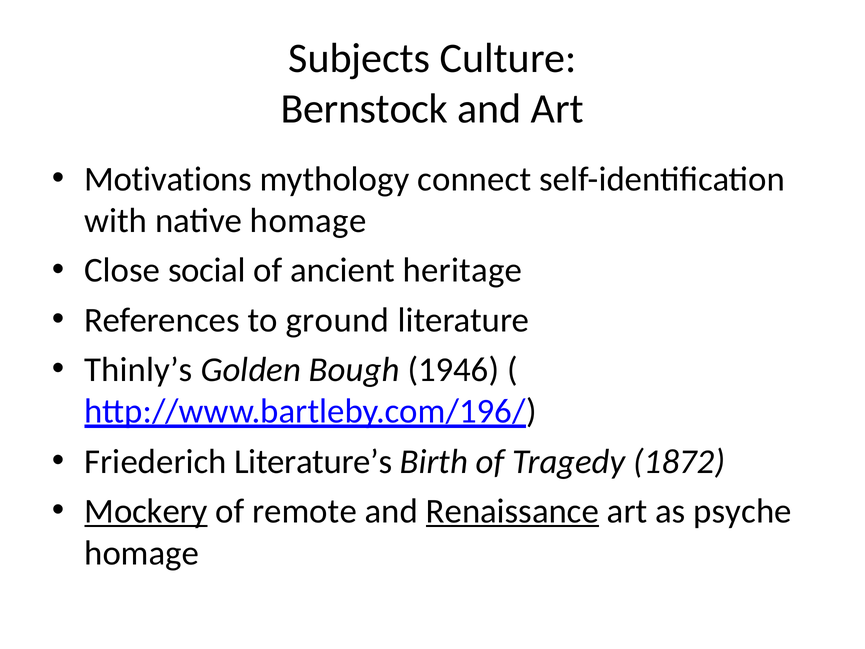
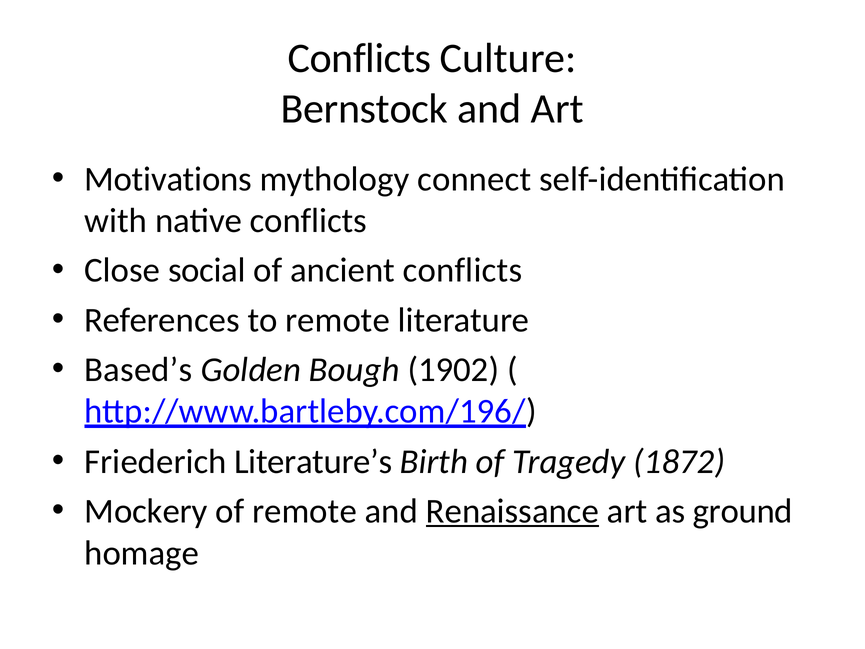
Subjects at (359, 58): Subjects -> Conflicts
native homage: homage -> conflicts
ancient heritage: heritage -> conflicts
to ground: ground -> remote
Thinly’s: Thinly’s -> Based’s
1946: 1946 -> 1902
Mockery underline: present -> none
psyche: psyche -> ground
